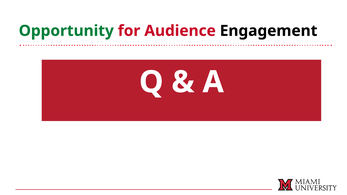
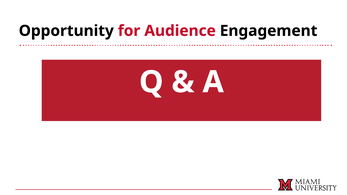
Opportunity colour: green -> black
